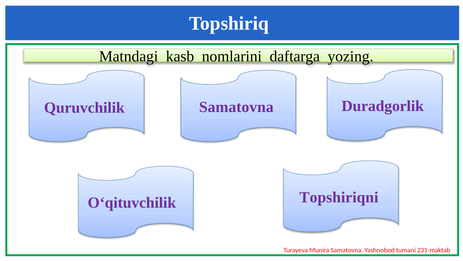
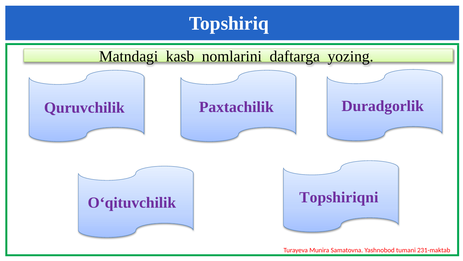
Samatovna at (236, 107): Samatovna -> Paxtachilik
